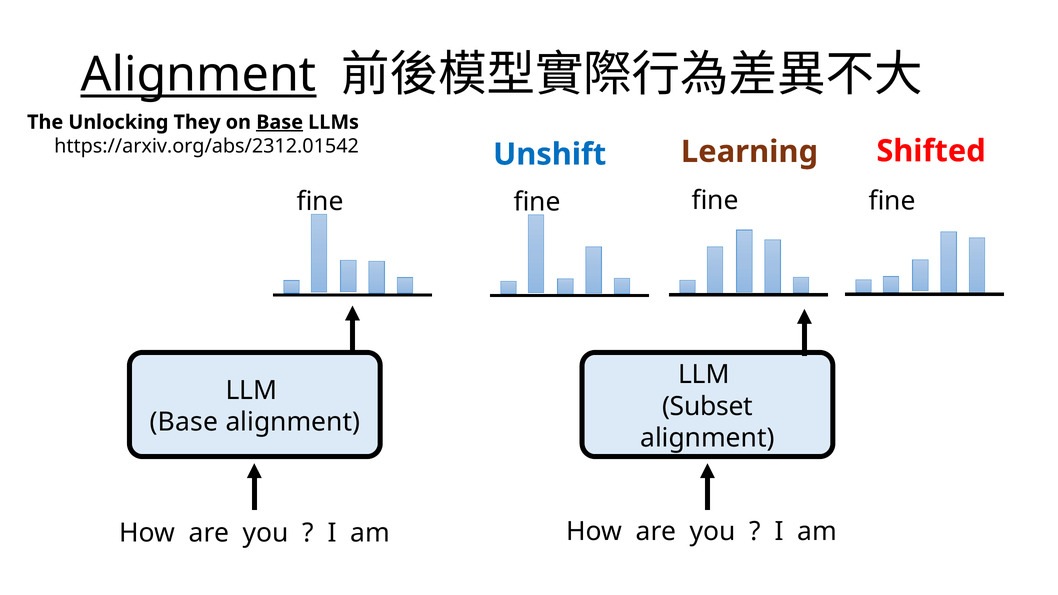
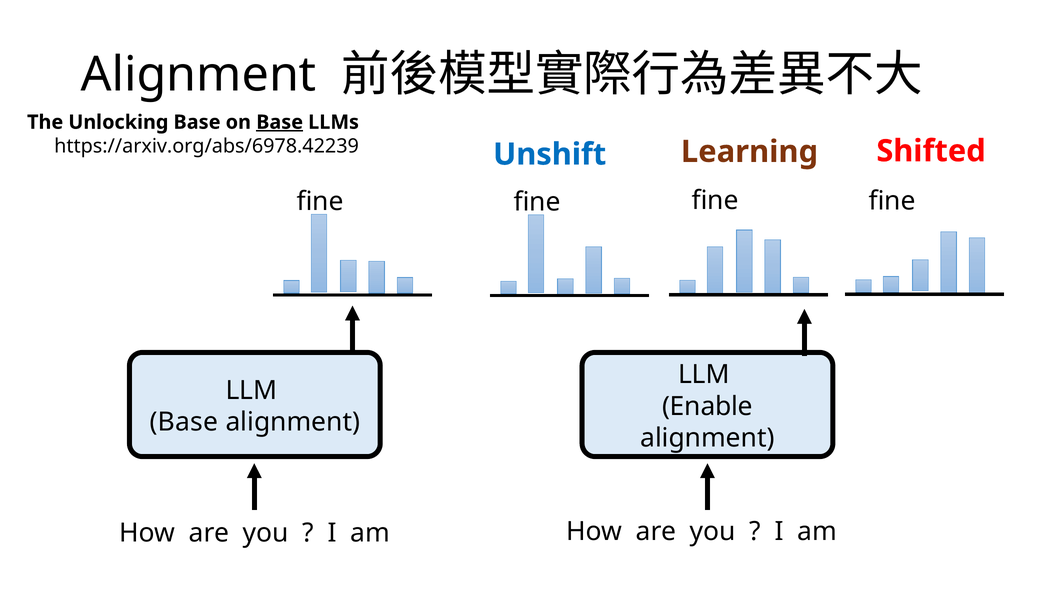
Alignment at (199, 75) underline: present -> none
Unlocking They: They -> Base
https://arxiv.org/abs/2312.01542: https://arxiv.org/abs/2312.01542 -> https://arxiv.org/abs/6978.42239
Subset: Subset -> Enable
